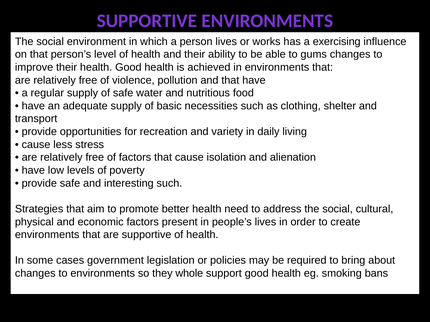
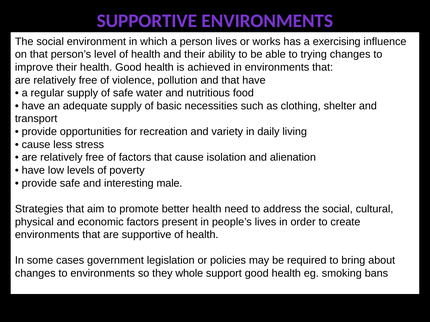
gums: gums -> trying
interesting such: such -> male
